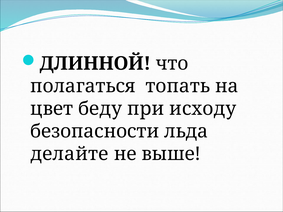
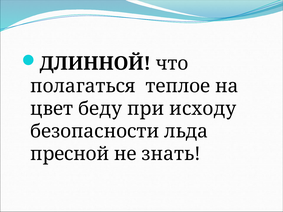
топать: топать -> теплое
делайте: делайте -> пресной
выше: выше -> знать
